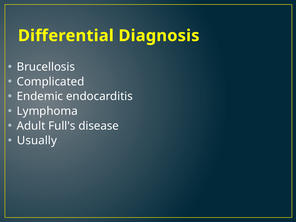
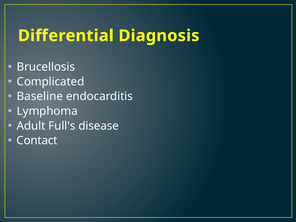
Endemic: Endemic -> Baseline
Usually: Usually -> Contact
